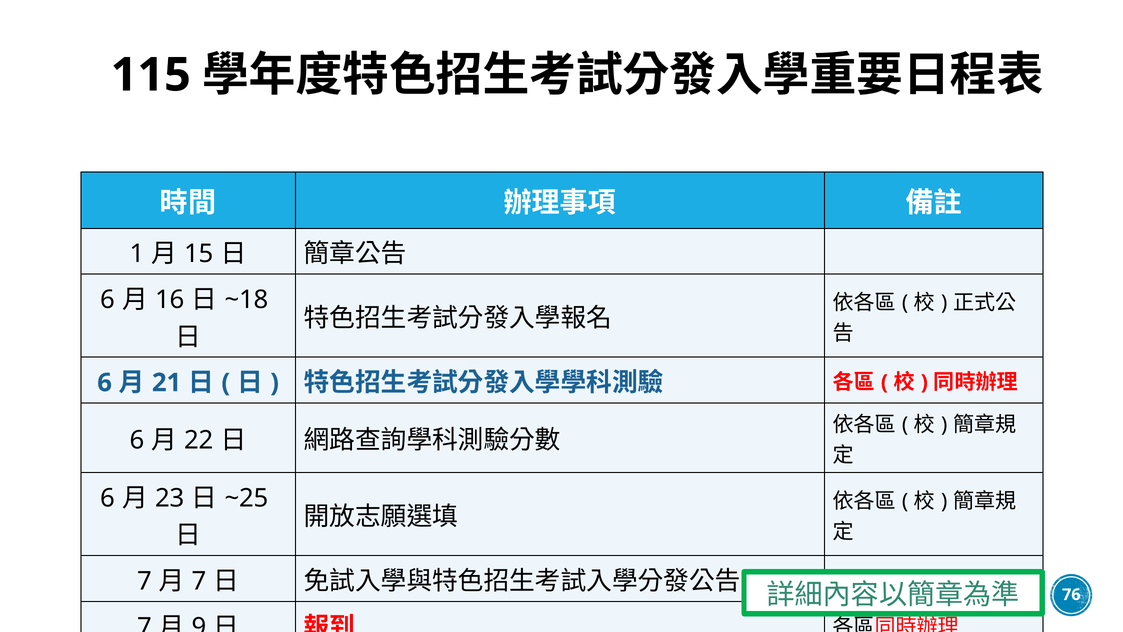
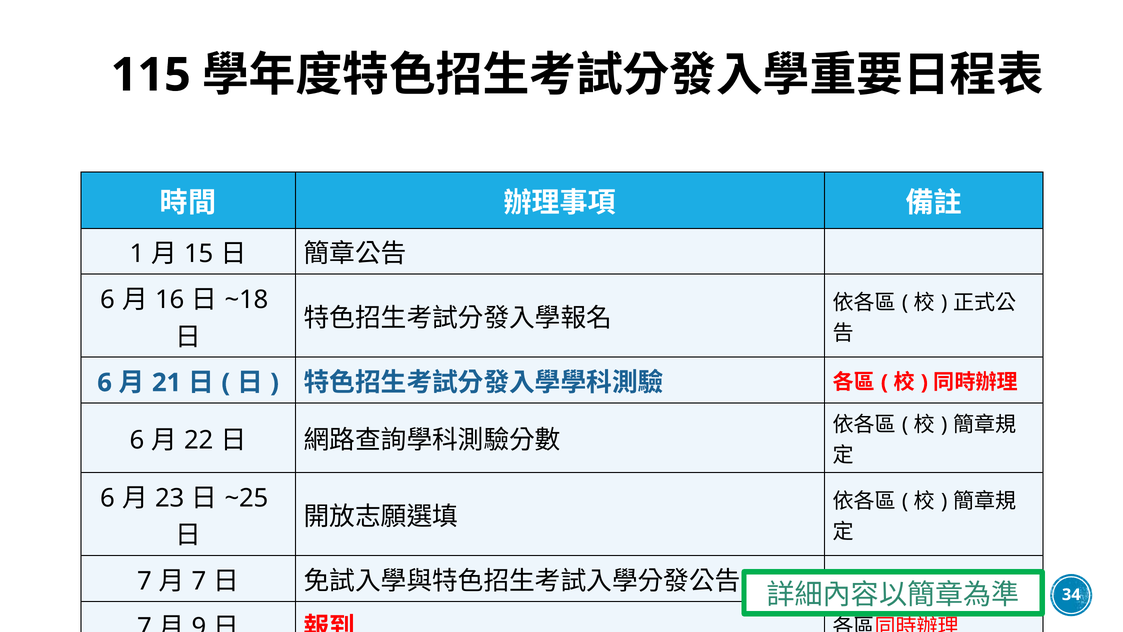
76: 76 -> 34
